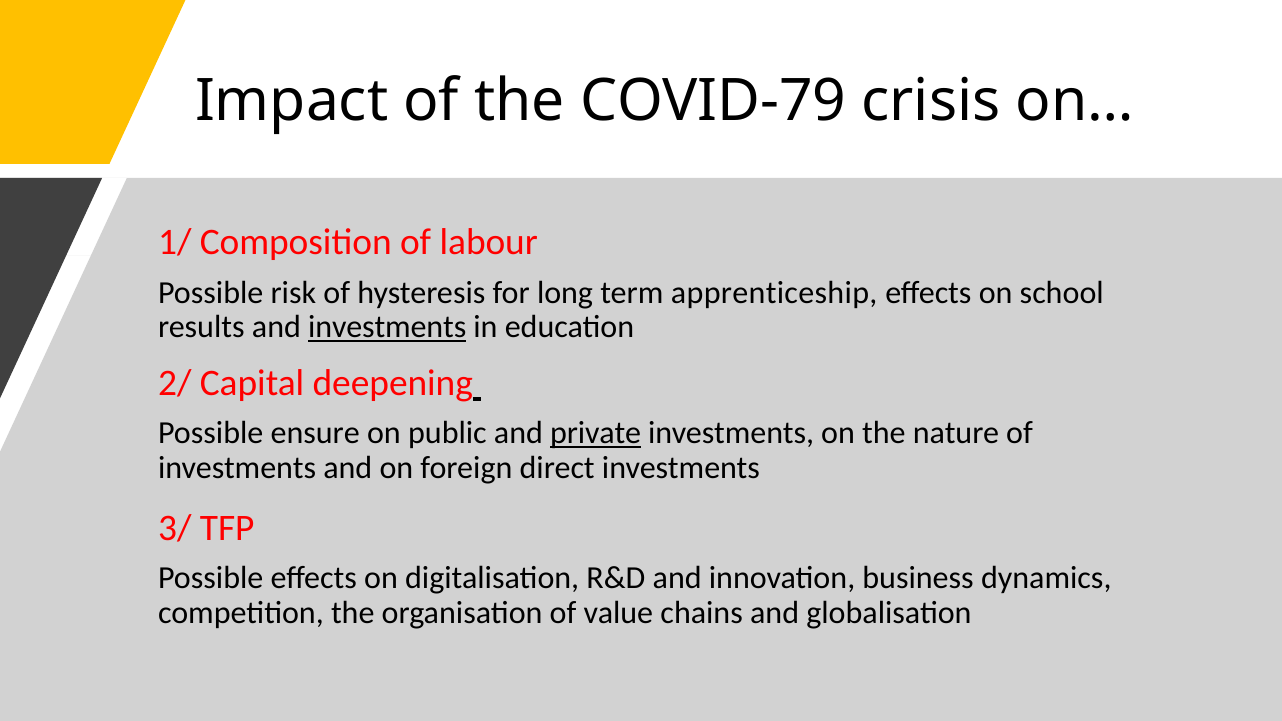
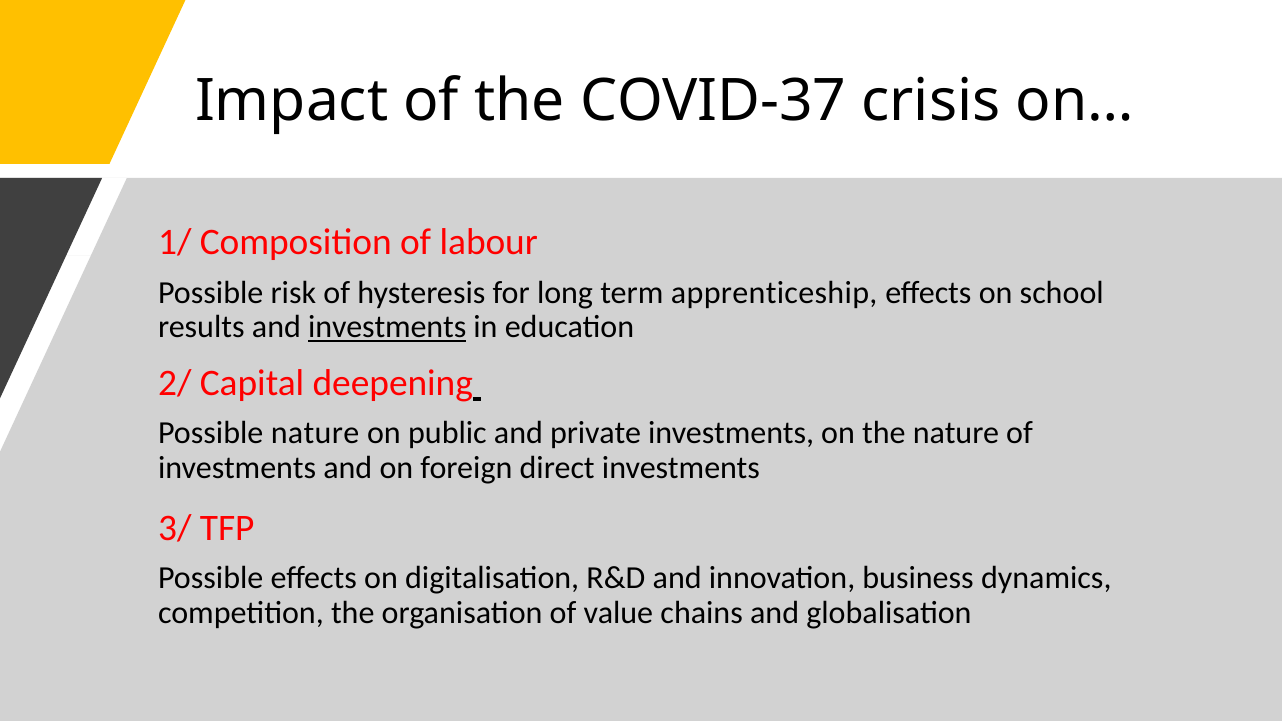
COVID-79: COVID-79 -> COVID-37
Possible ensure: ensure -> nature
private underline: present -> none
